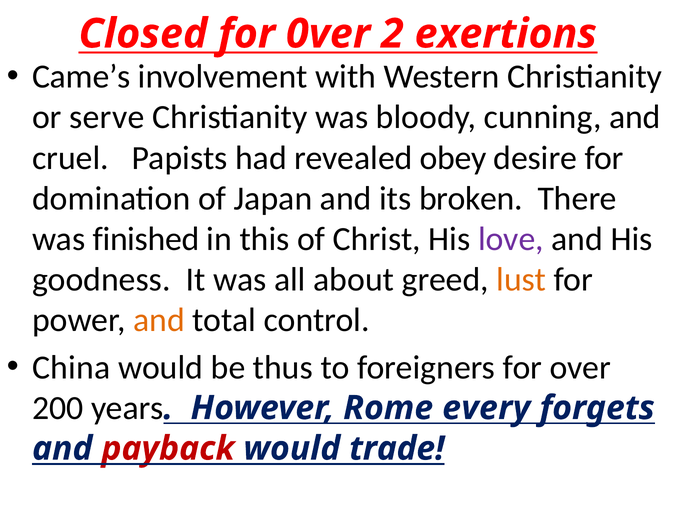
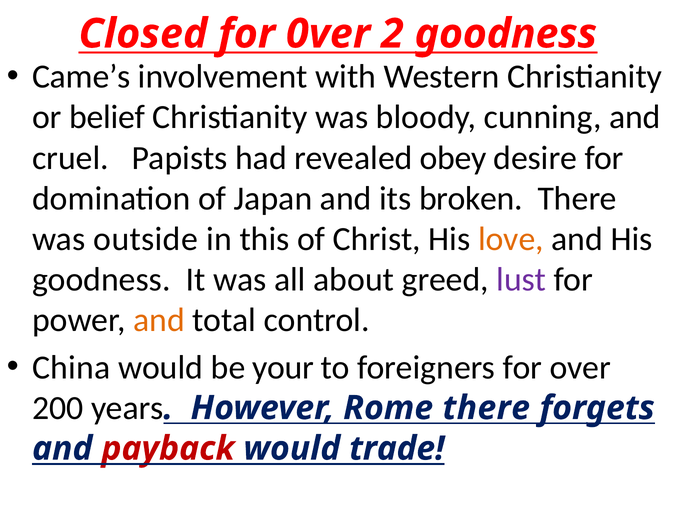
2 exertions: exertions -> goodness
serve: serve -> belief
finished: finished -> outside
love colour: purple -> orange
lust colour: orange -> purple
thus: thus -> your
Rome every: every -> there
